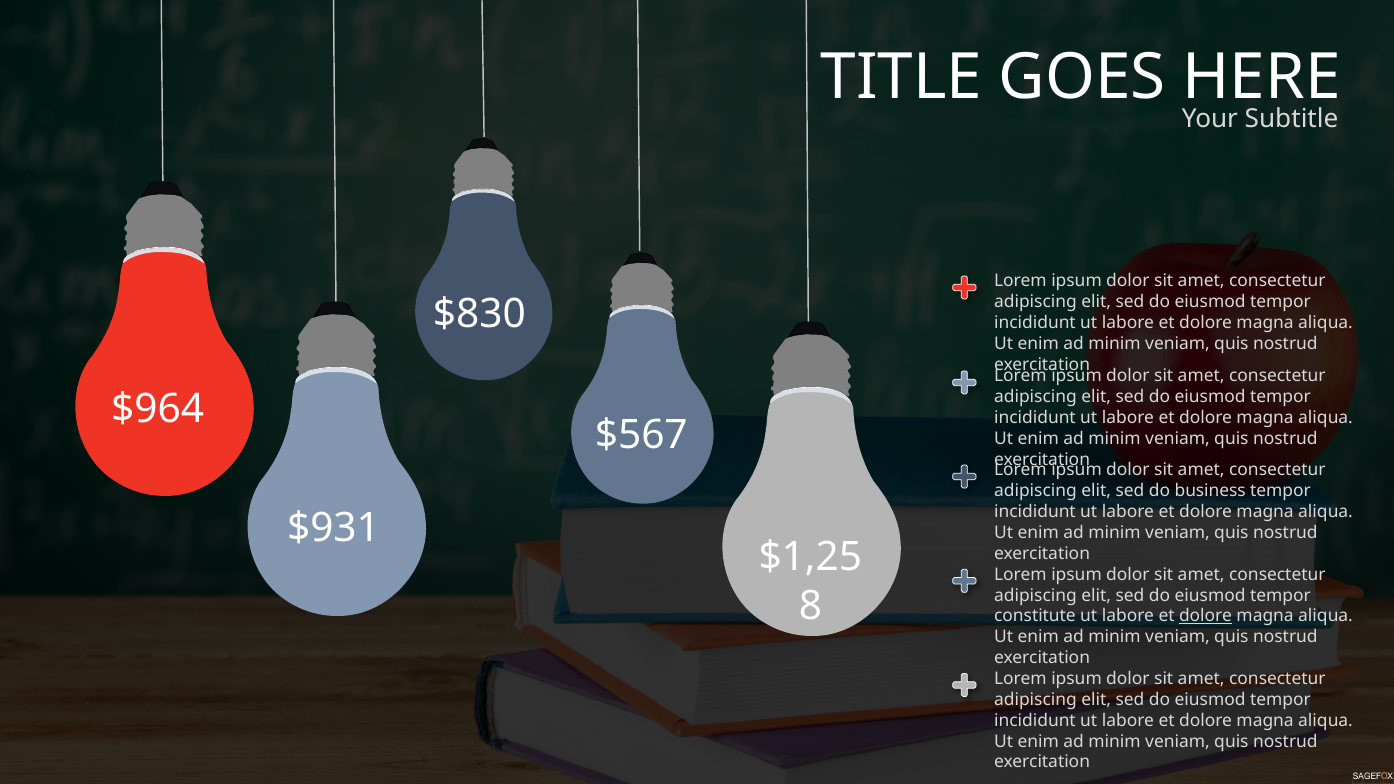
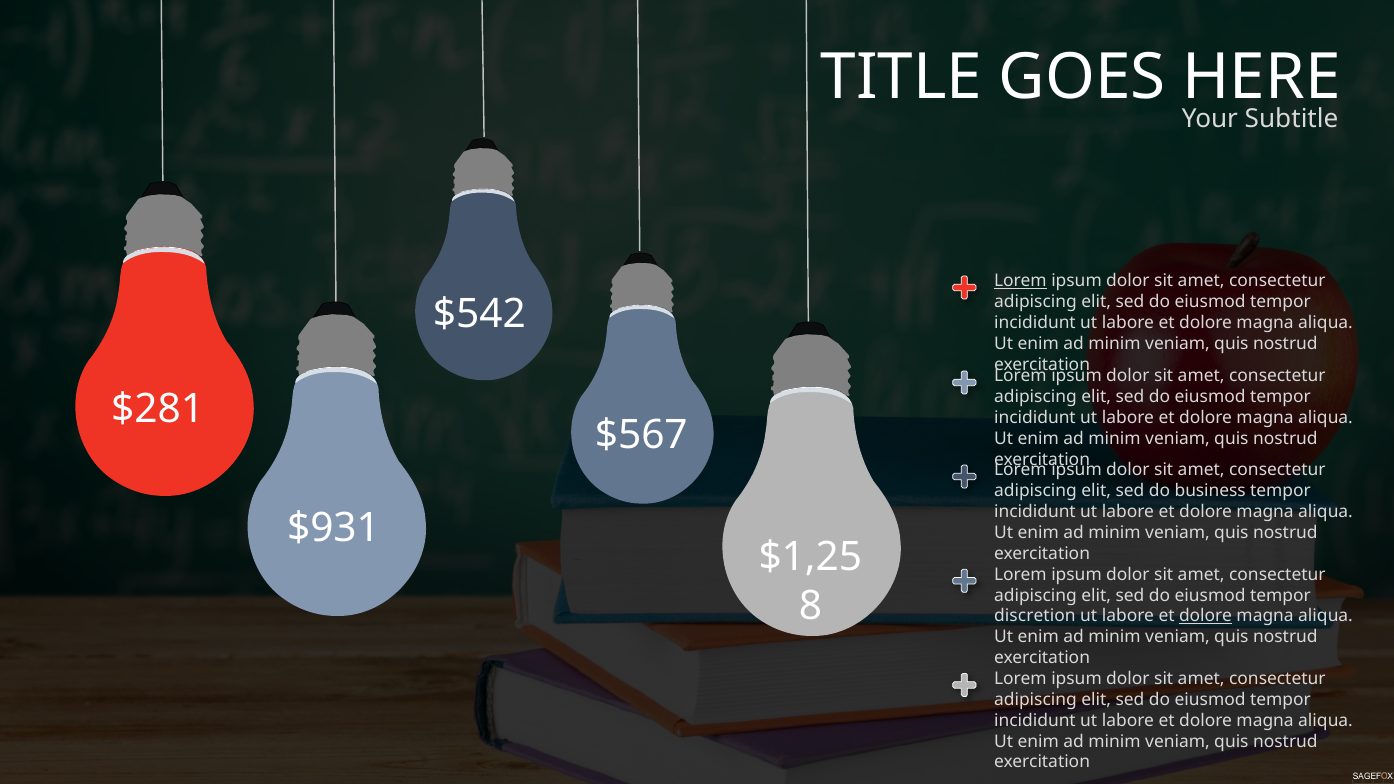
Lorem at (1020, 281) underline: none -> present
$830: $830 -> $542
$964: $964 -> $281
constitute: constitute -> discretion
